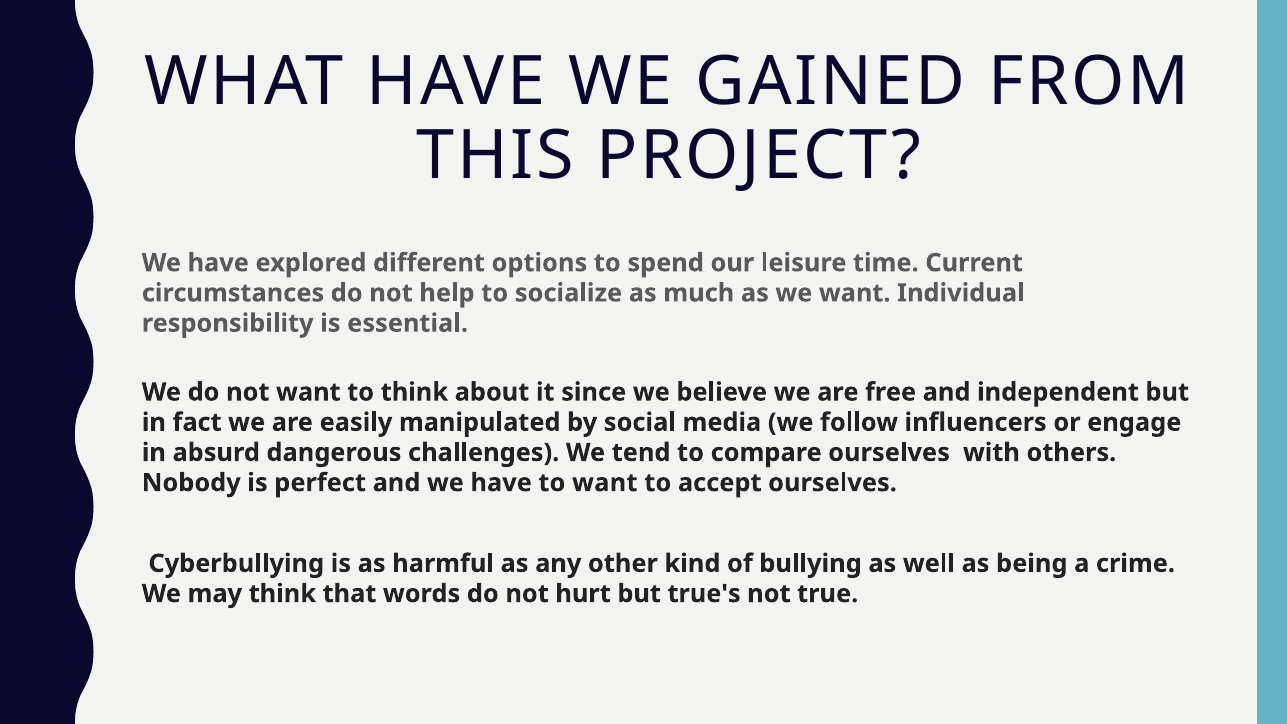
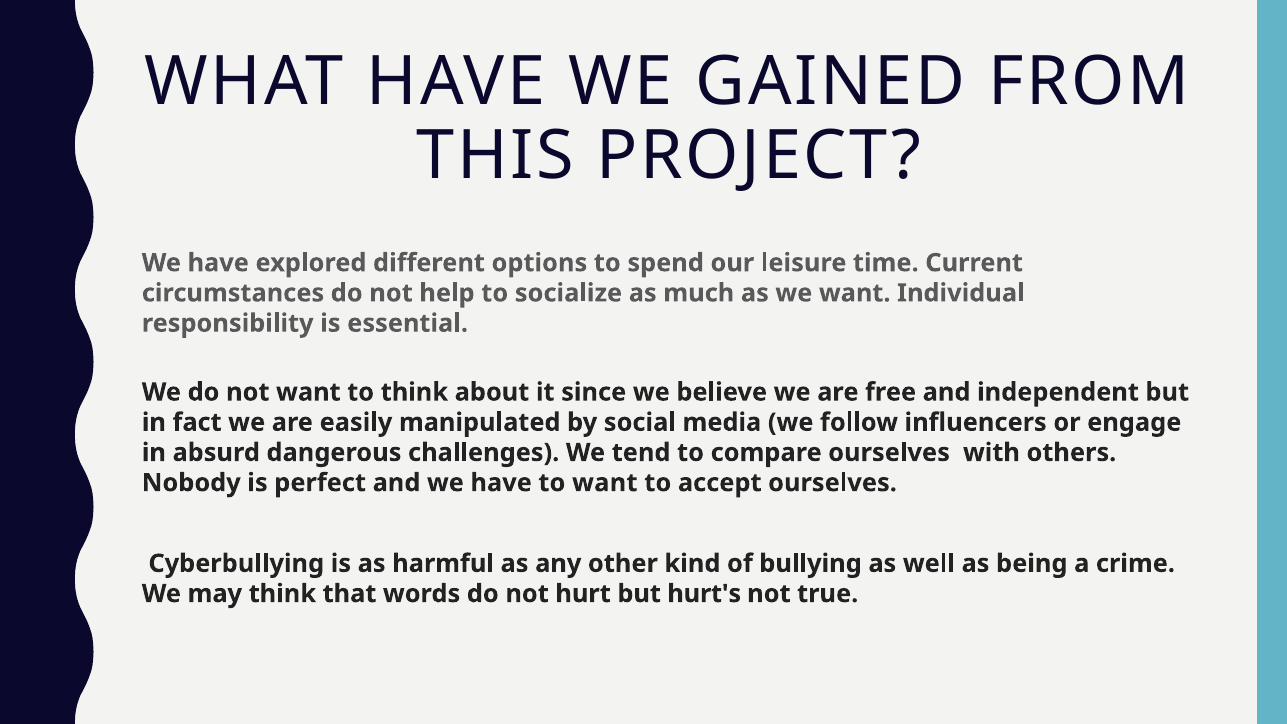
true's: true's -> hurt's
